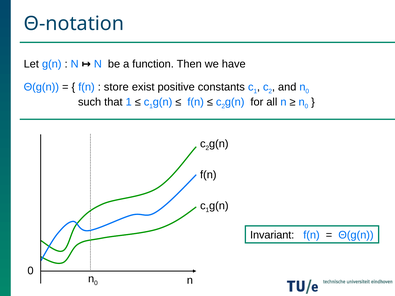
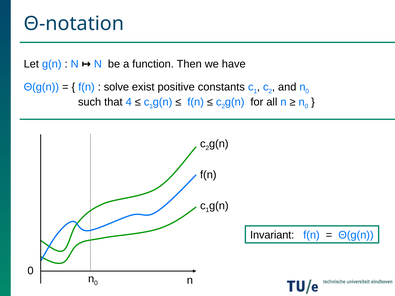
store: store -> solve
that 1: 1 -> 4
